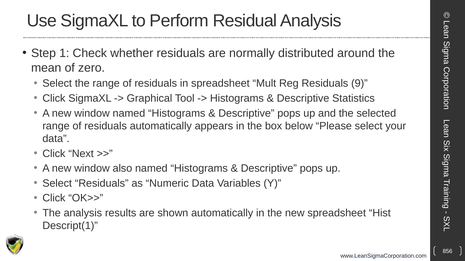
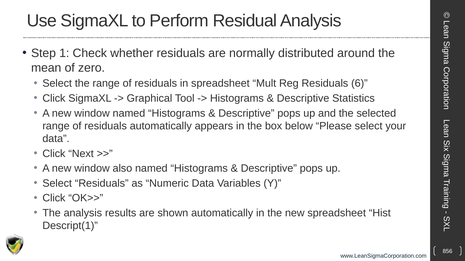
9: 9 -> 6
